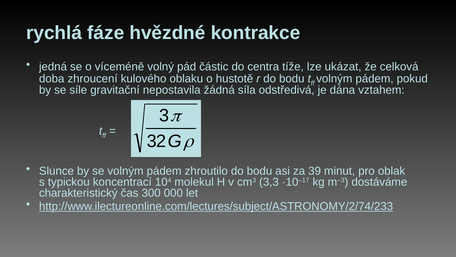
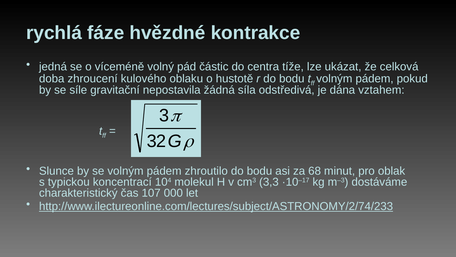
39: 39 -> 68
300: 300 -> 107
